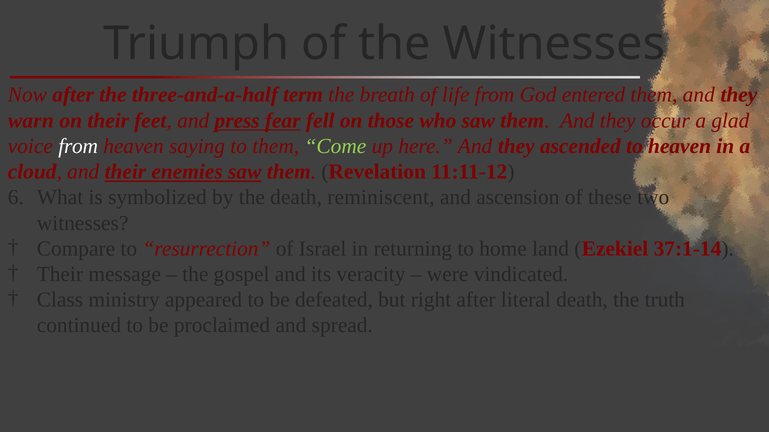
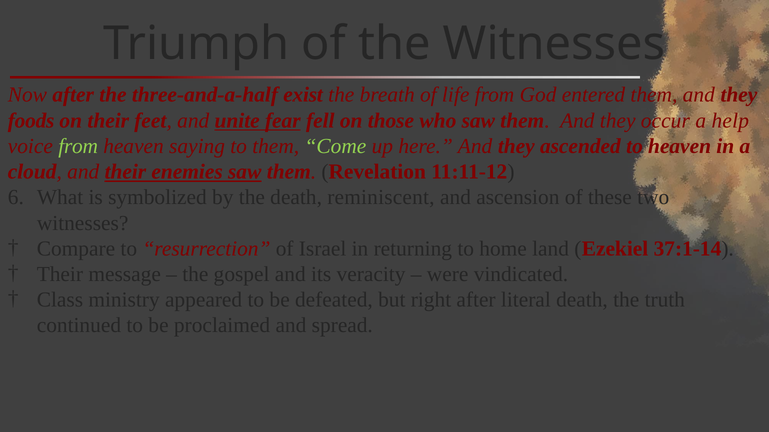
term: term -> exist
warn: warn -> foods
press: press -> unite
glad: glad -> help
from at (78, 146) colour: white -> light green
